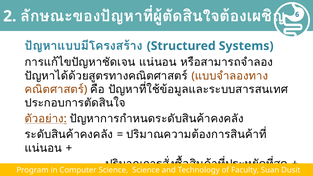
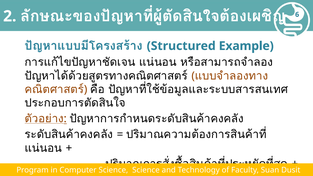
Systems: Systems -> Example
